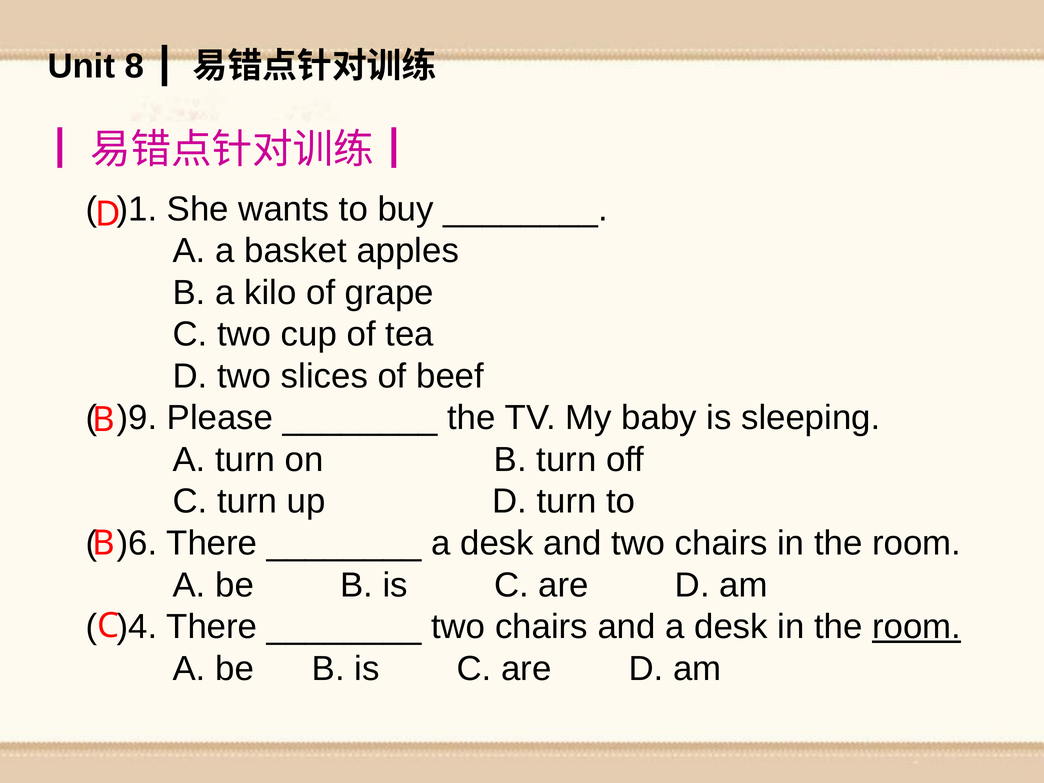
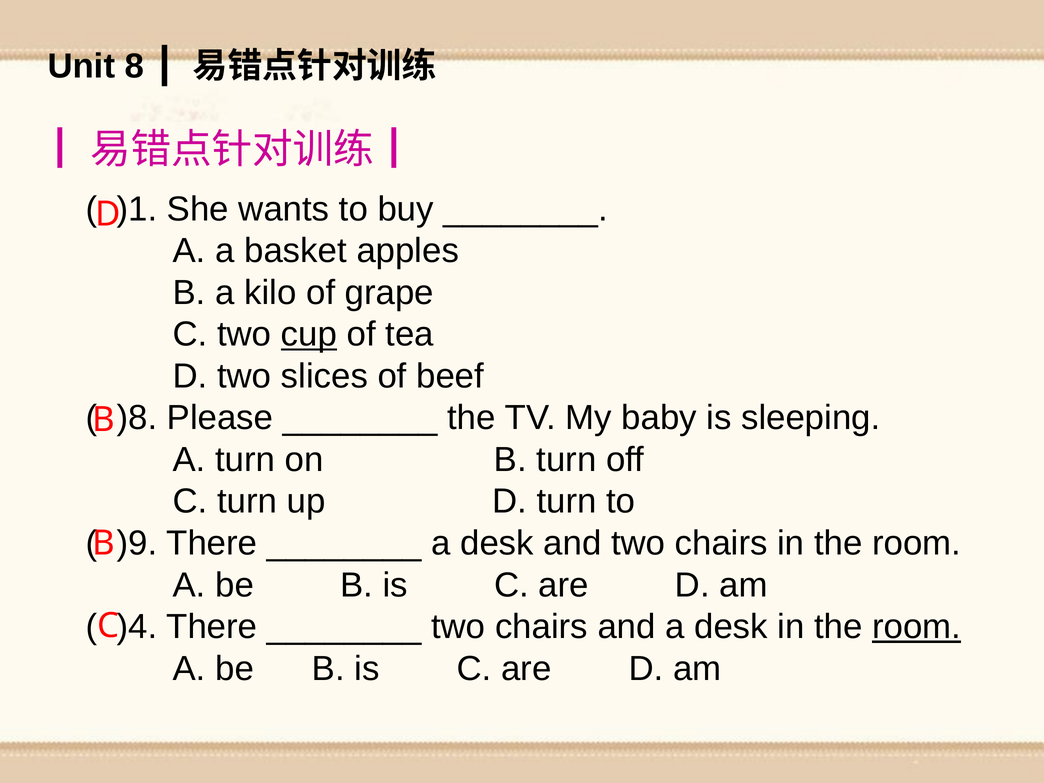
cup underline: none -> present
)9: )9 -> )8
)6: )6 -> )9
